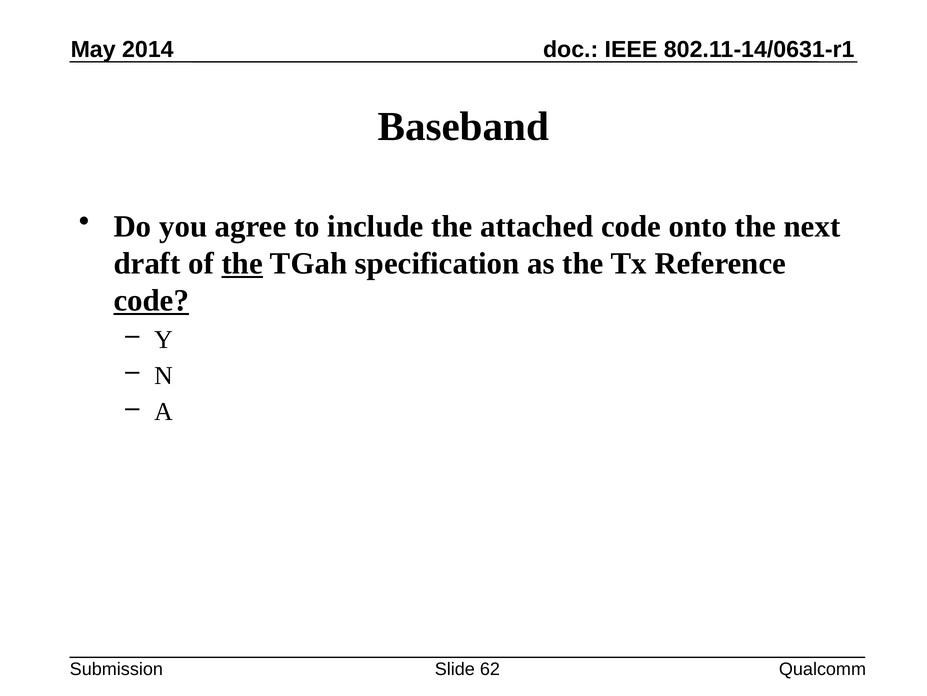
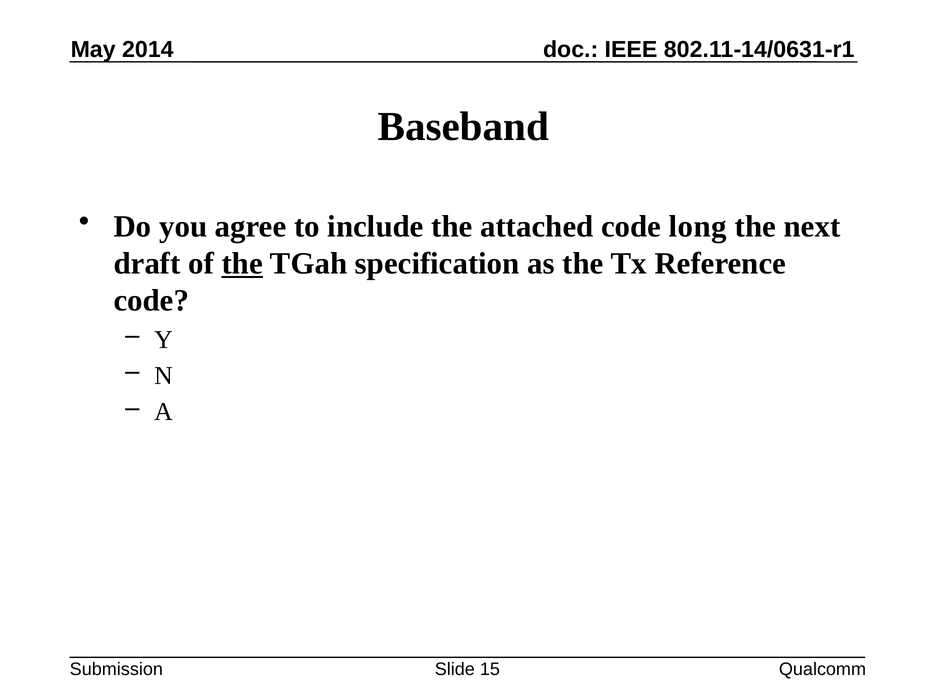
onto: onto -> long
code at (151, 300) underline: present -> none
62: 62 -> 15
